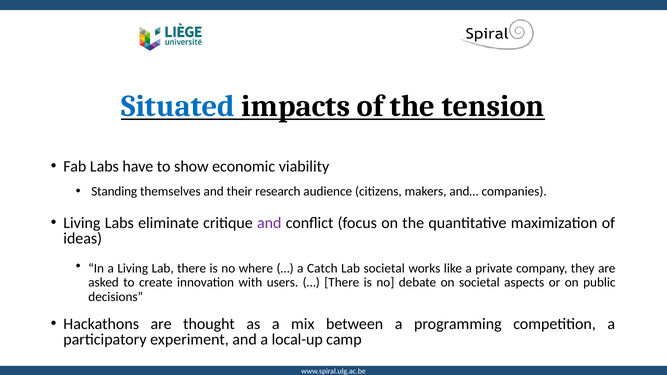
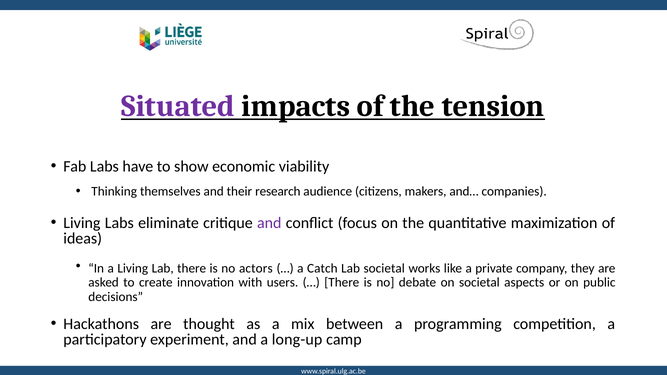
Situated colour: blue -> purple
Standing: Standing -> Thinking
where: where -> actors
local-up: local-up -> long-up
